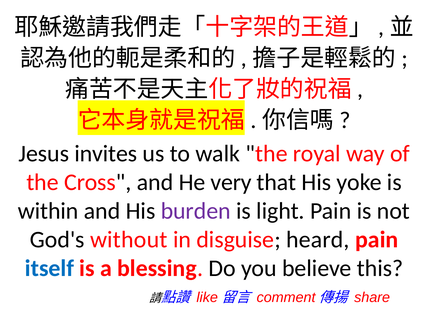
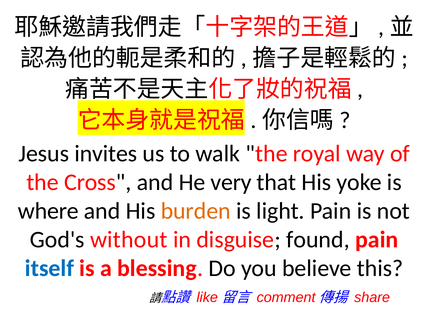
within: within -> where
burden colour: purple -> orange
heard: heard -> found
